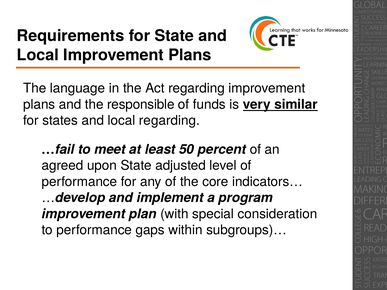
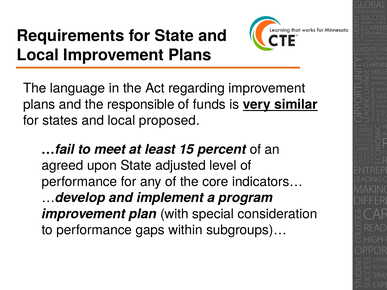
local regarding: regarding -> proposed
50: 50 -> 15
